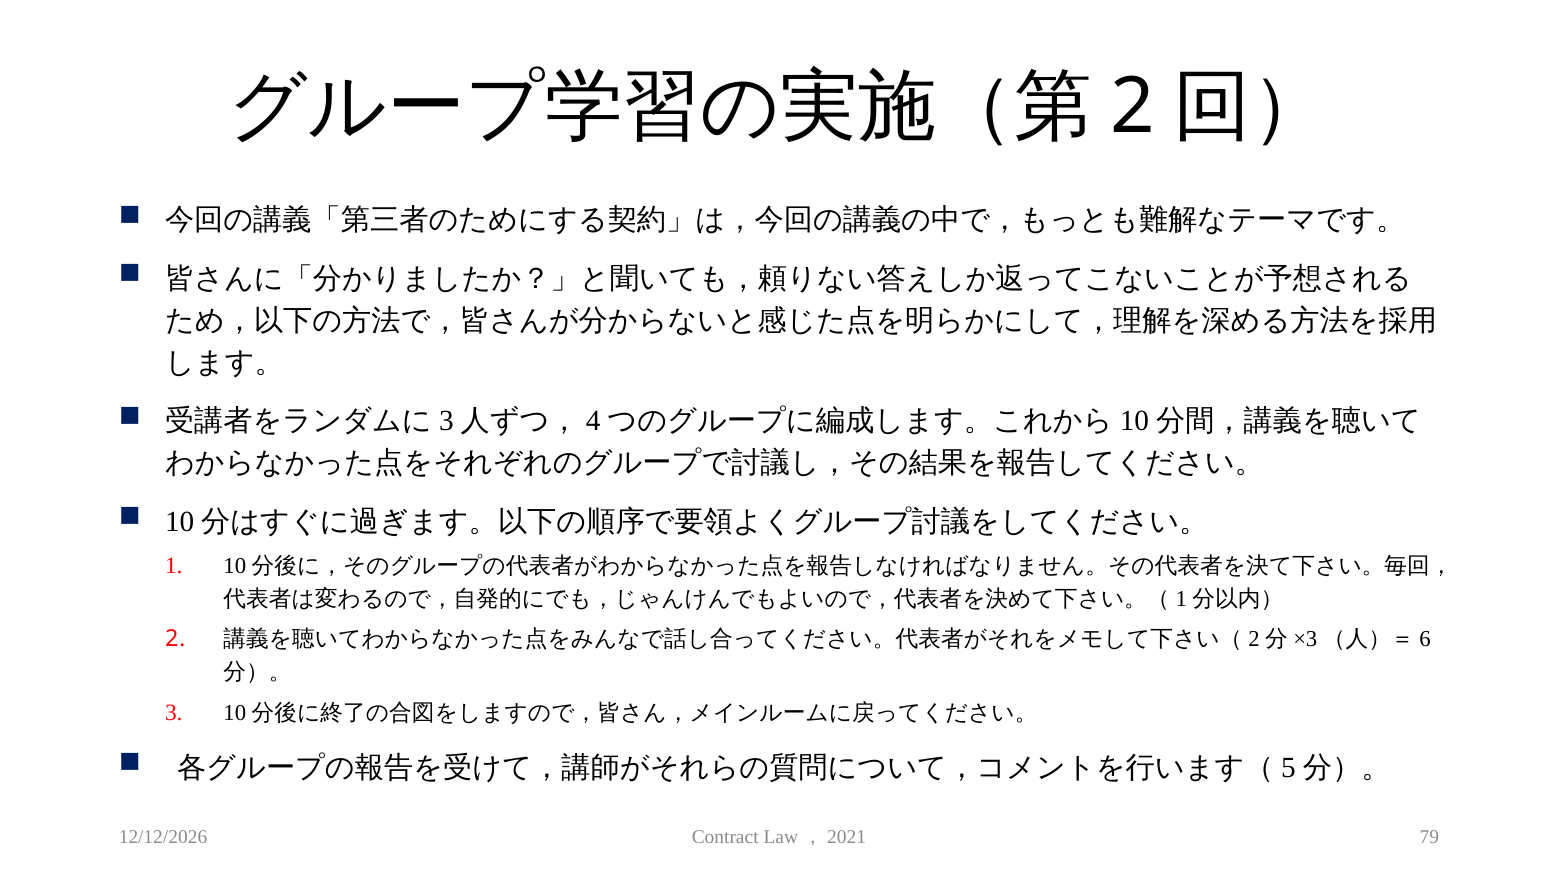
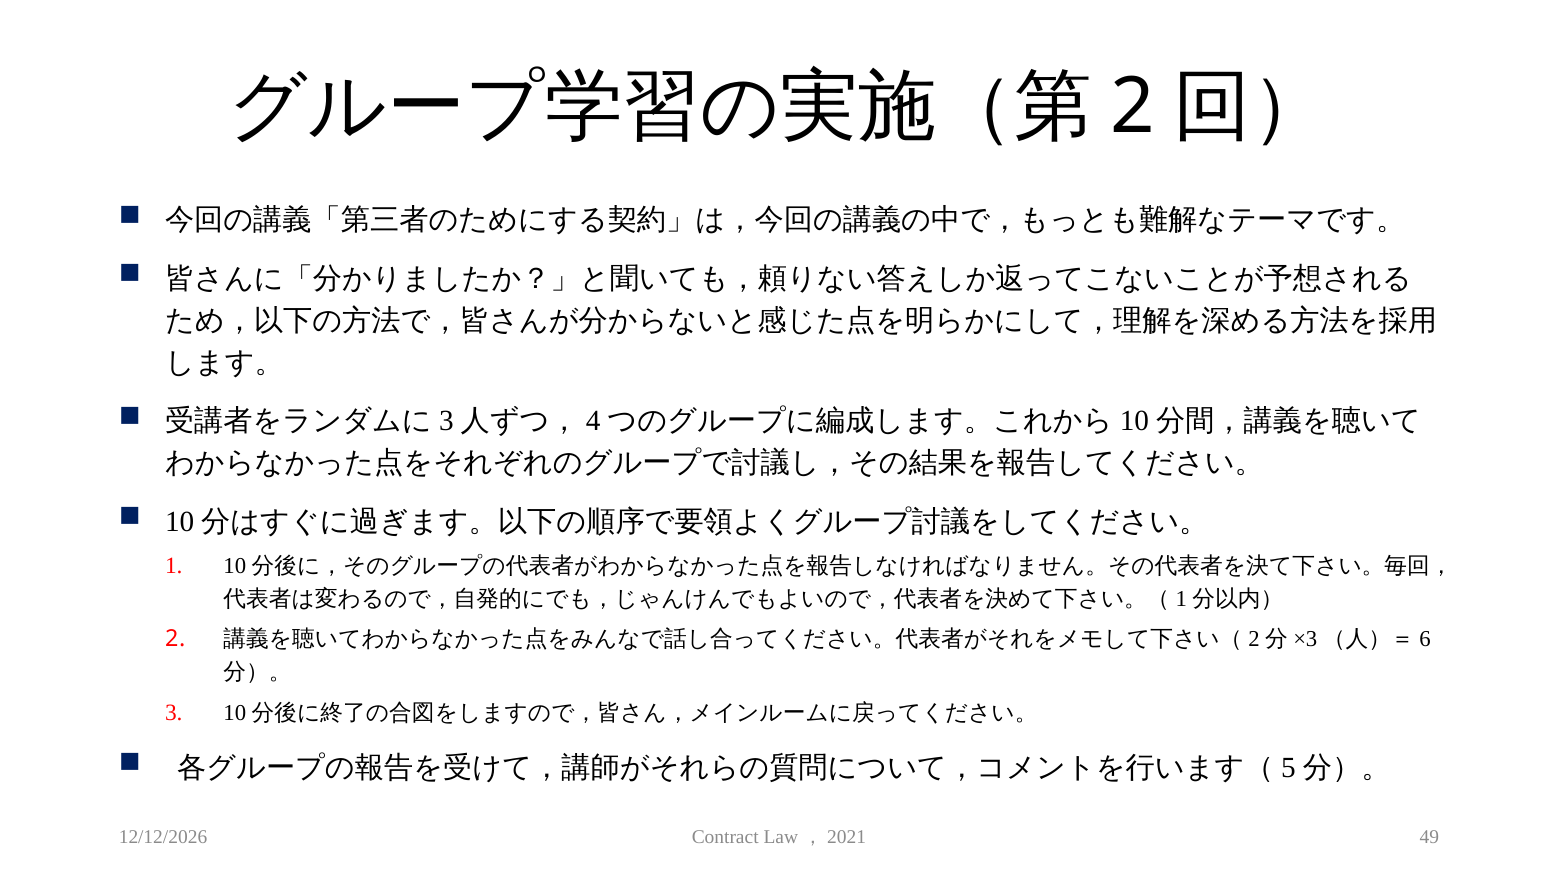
79: 79 -> 49
